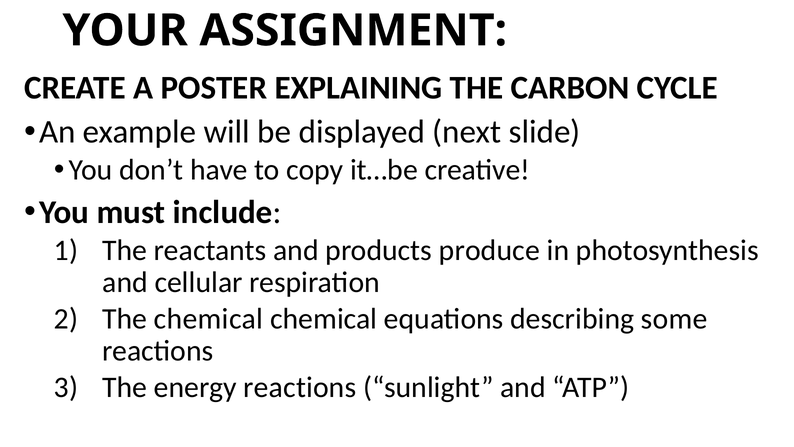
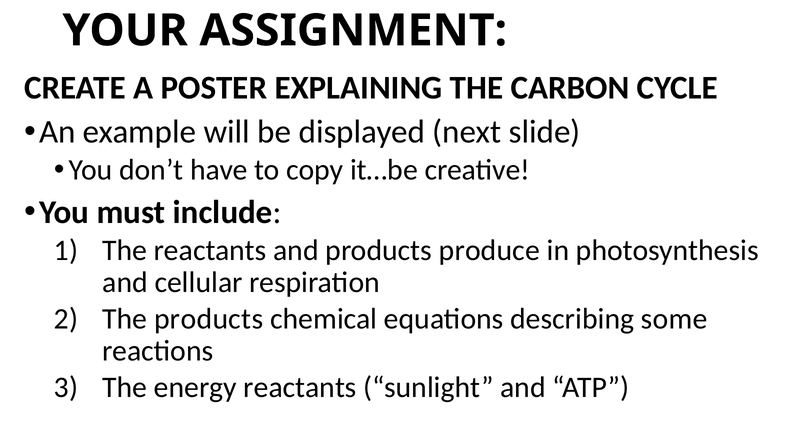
The chemical: chemical -> products
energy reactions: reactions -> reactants
